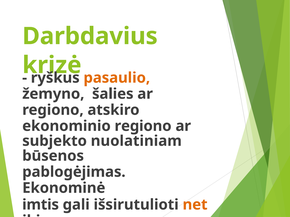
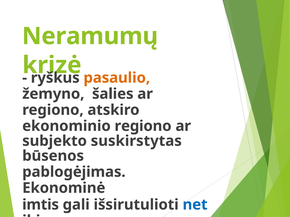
Darbdavius at (90, 36): Darbdavius -> Neramumų
nuolatiniam: nuolatiniam -> suskirstytas
net colour: orange -> blue
